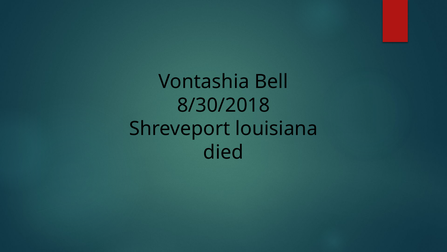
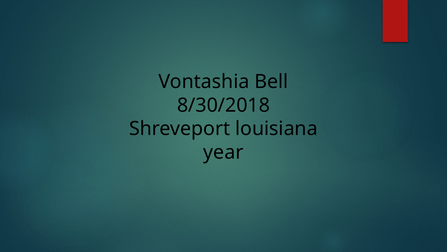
died: died -> year
